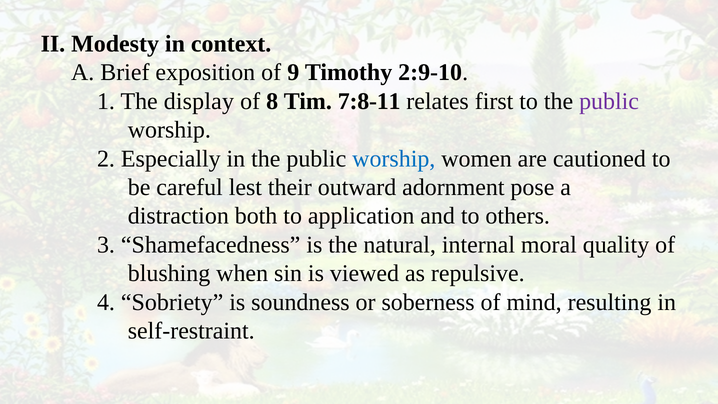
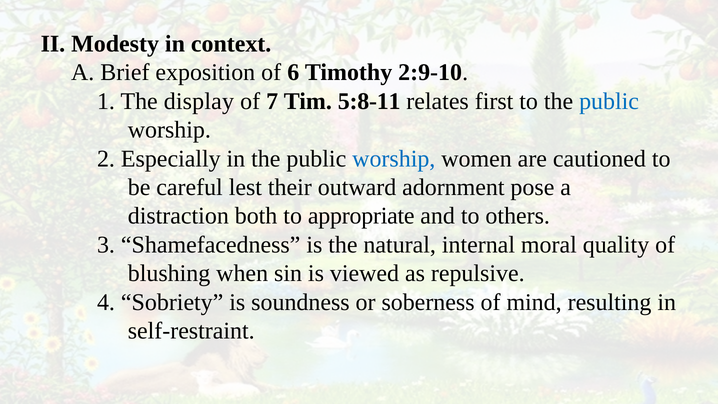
9: 9 -> 6
8: 8 -> 7
7:8-11: 7:8-11 -> 5:8-11
public at (609, 101) colour: purple -> blue
application: application -> appropriate
